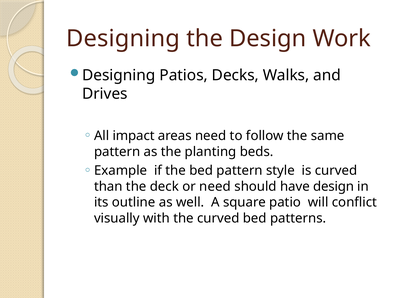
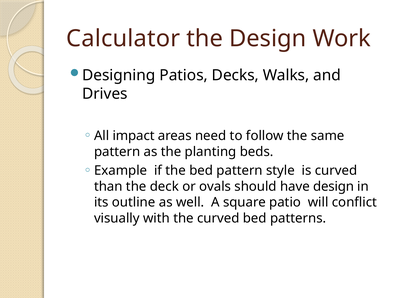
Designing at (123, 38): Designing -> Calculator
or need: need -> ovals
